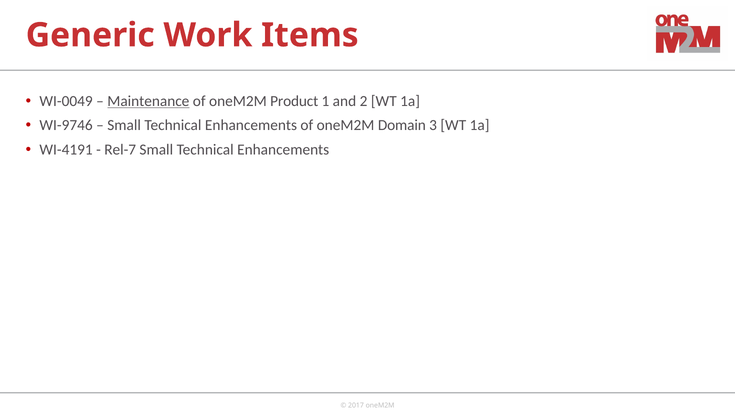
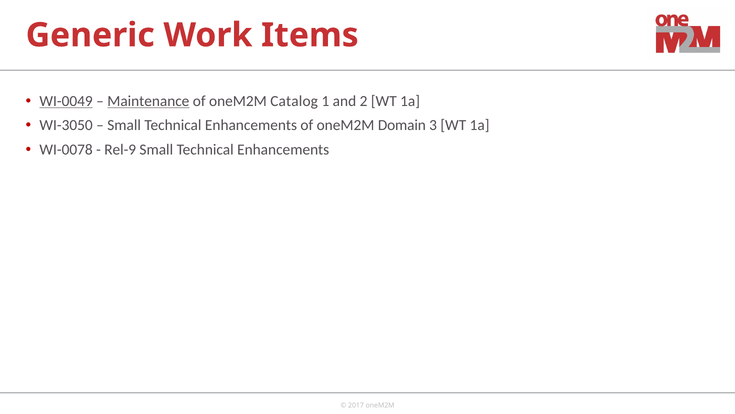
WI-0049 underline: none -> present
Product: Product -> Catalog
WI-9746: WI-9746 -> WI-3050
WI-4191: WI-4191 -> WI-0078
Rel-7: Rel-7 -> Rel-9
